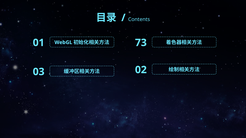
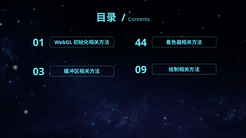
73: 73 -> 44
02: 02 -> 09
